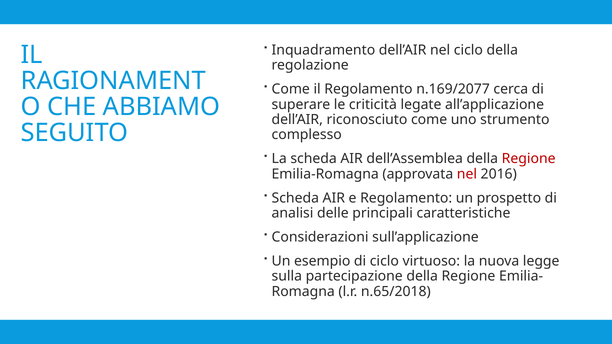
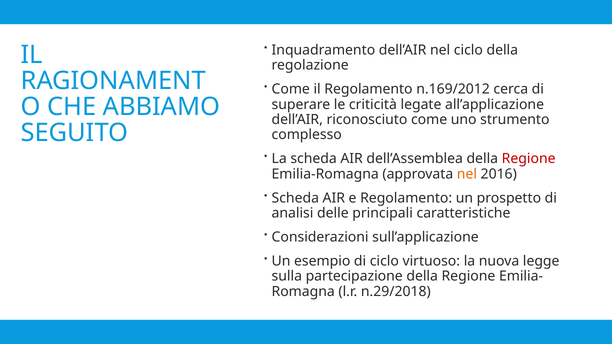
n.169/2077: n.169/2077 -> n.169/2012
nel at (467, 174) colour: red -> orange
n.65/2018: n.65/2018 -> n.29/2018
